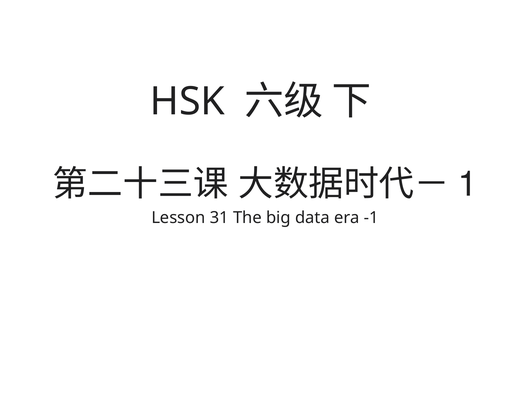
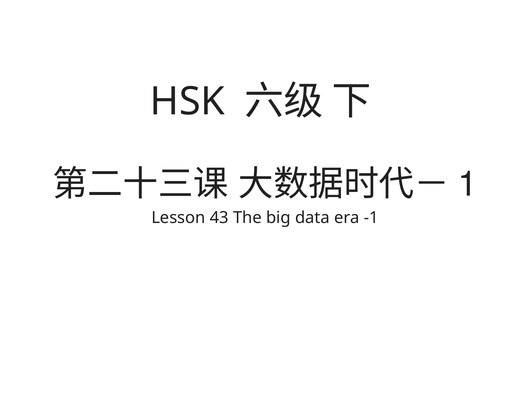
31: 31 -> 43
